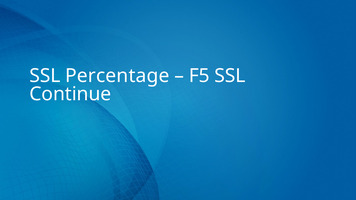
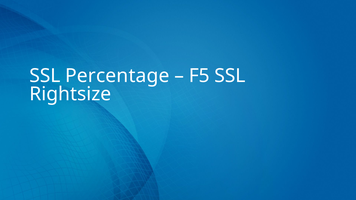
Continue: Continue -> Rightsize
